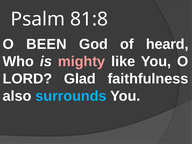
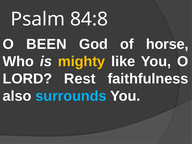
81:8: 81:8 -> 84:8
heard: heard -> horse
mighty colour: pink -> yellow
Glad: Glad -> Rest
